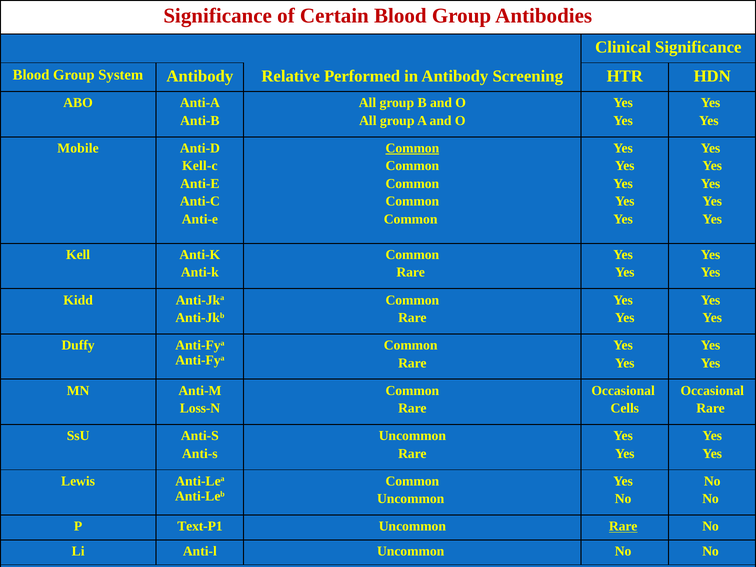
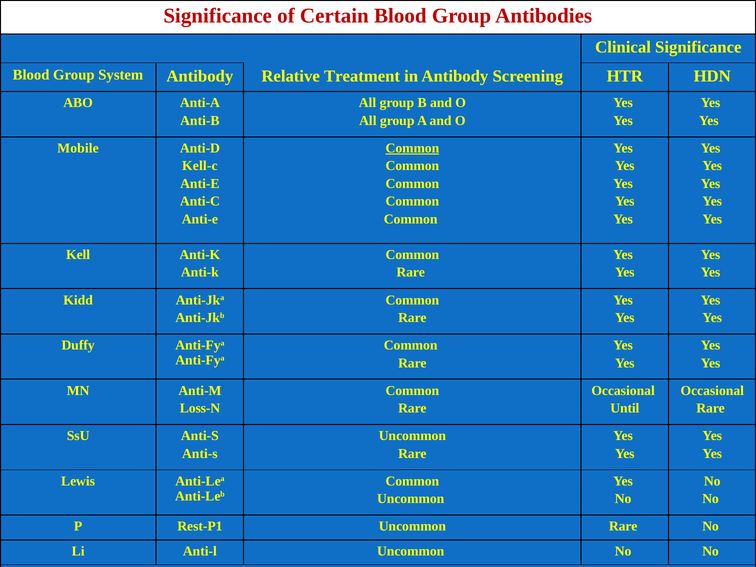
Performed: Performed -> Treatment
Cells: Cells -> Until
Text-P1: Text-P1 -> Rest-P1
Rare at (623, 526) underline: present -> none
